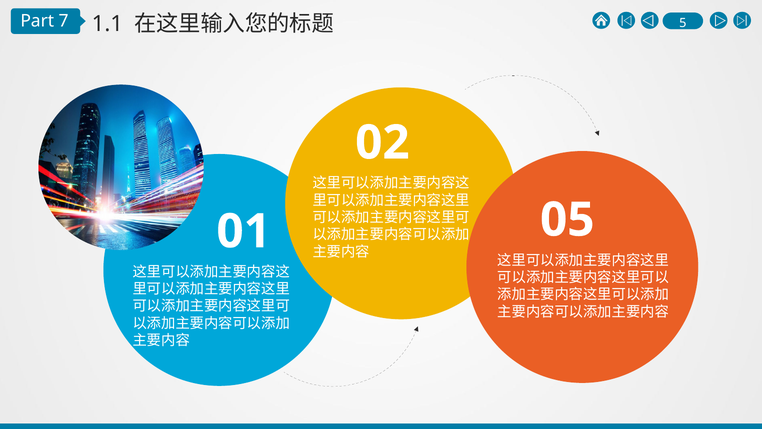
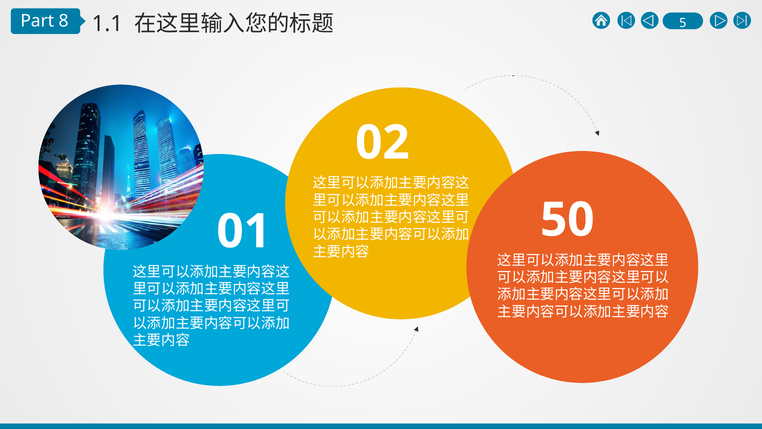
7: 7 -> 8
05: 05 -> 50
